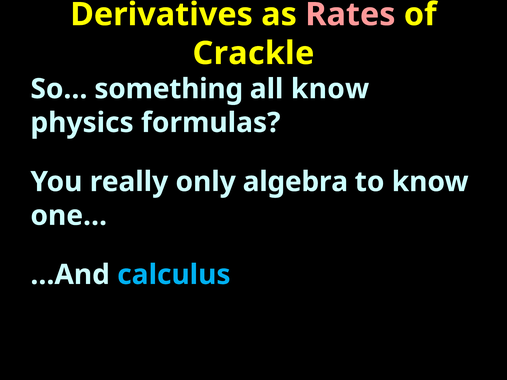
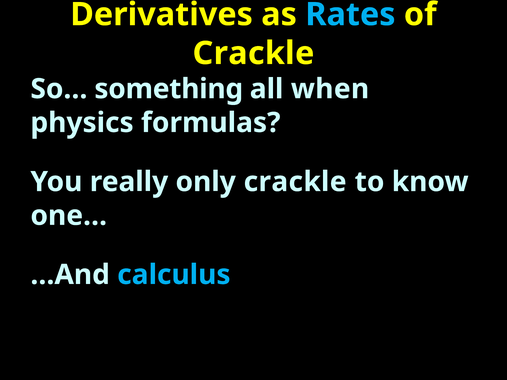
Rates colour: pink -> light blue
all know: know -> when
only algebra: algebra -> crackle
